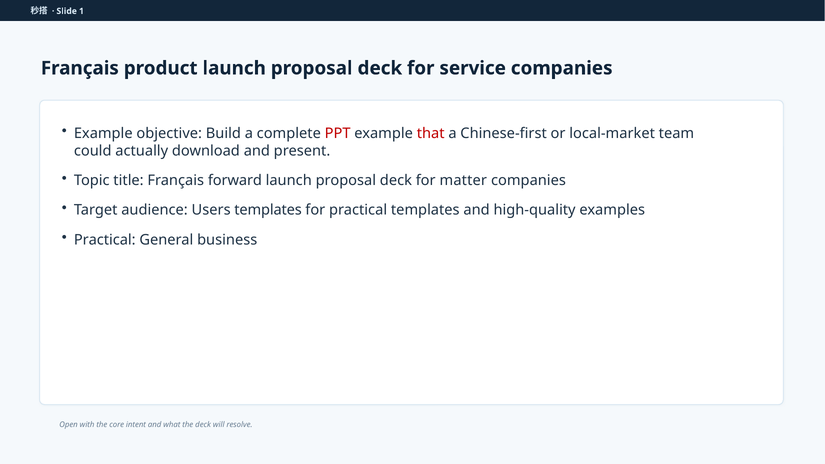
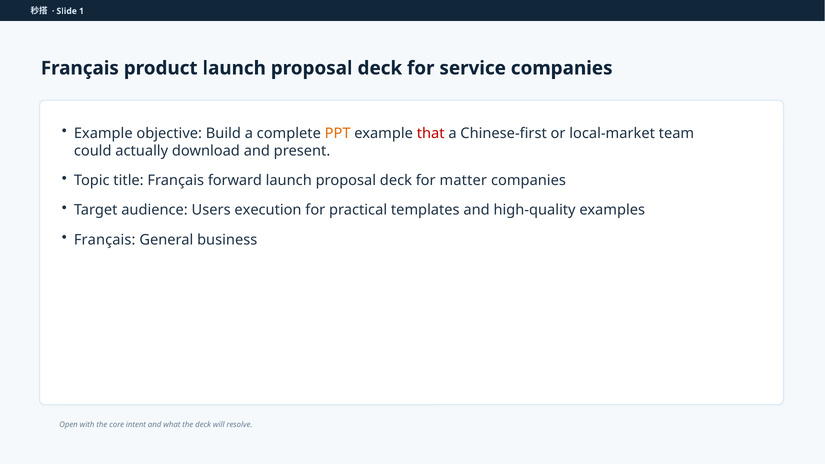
PPT colour: red -> orange
Users templates: templates -> execution
Practical at (105, 240): Practical -> Français
